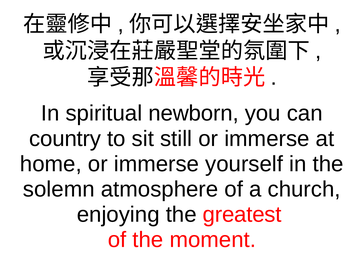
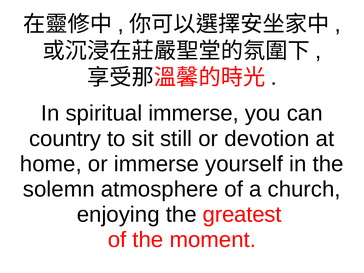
spiritual newborn: newborn -> immerse
still or immerse: immerse -> devotion
